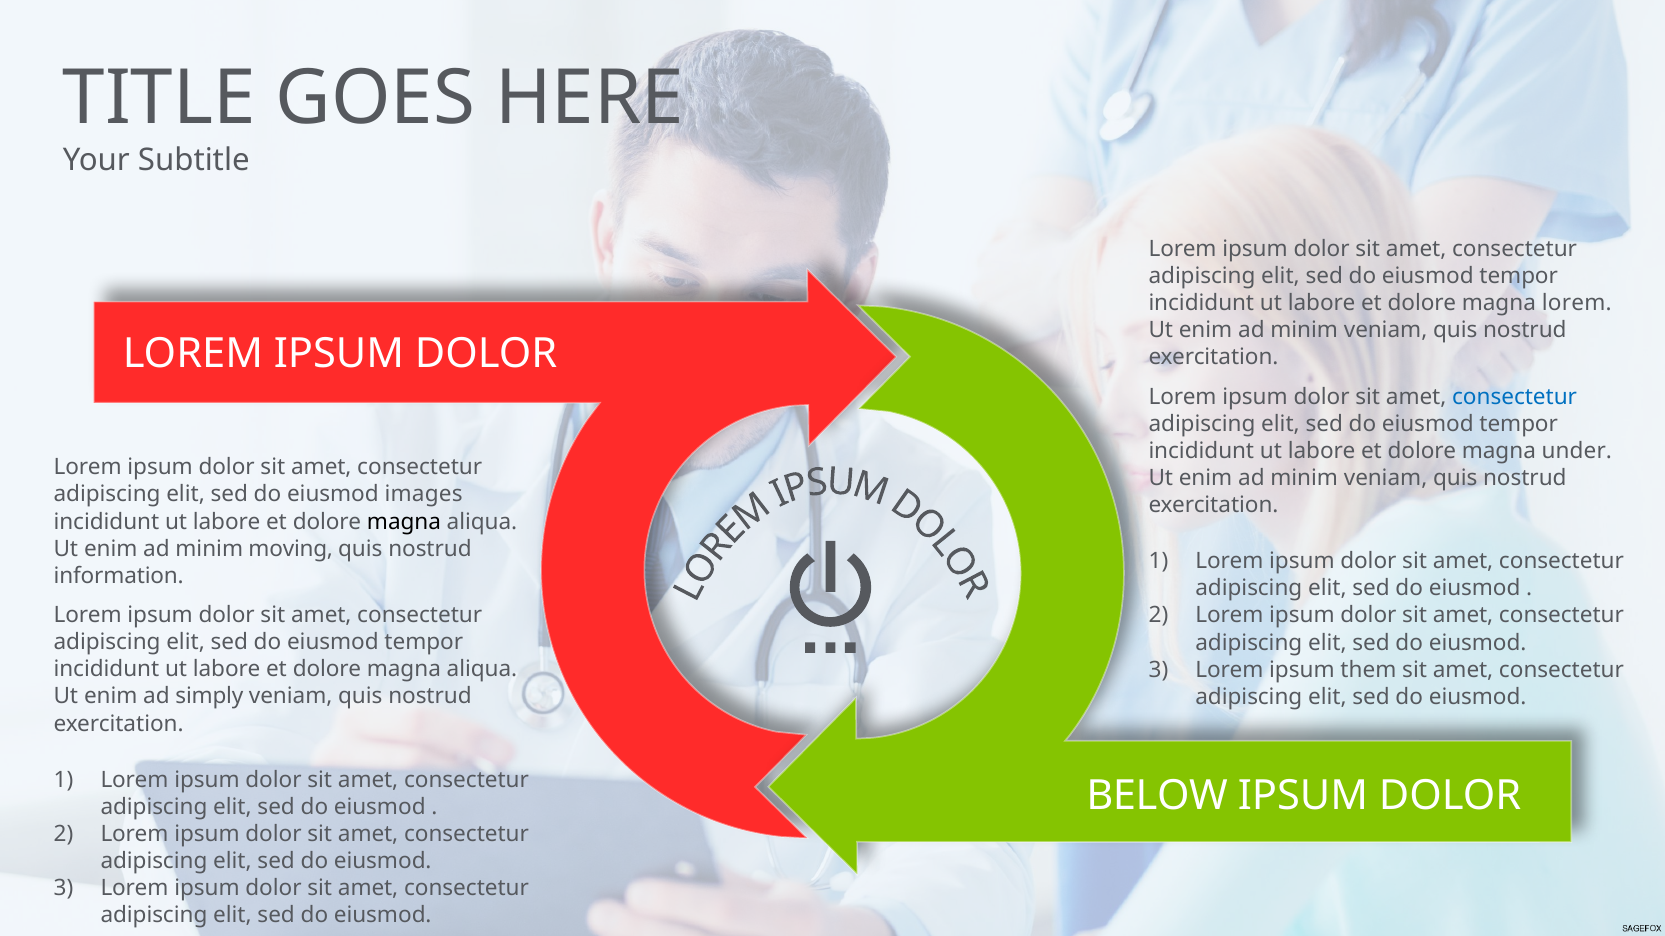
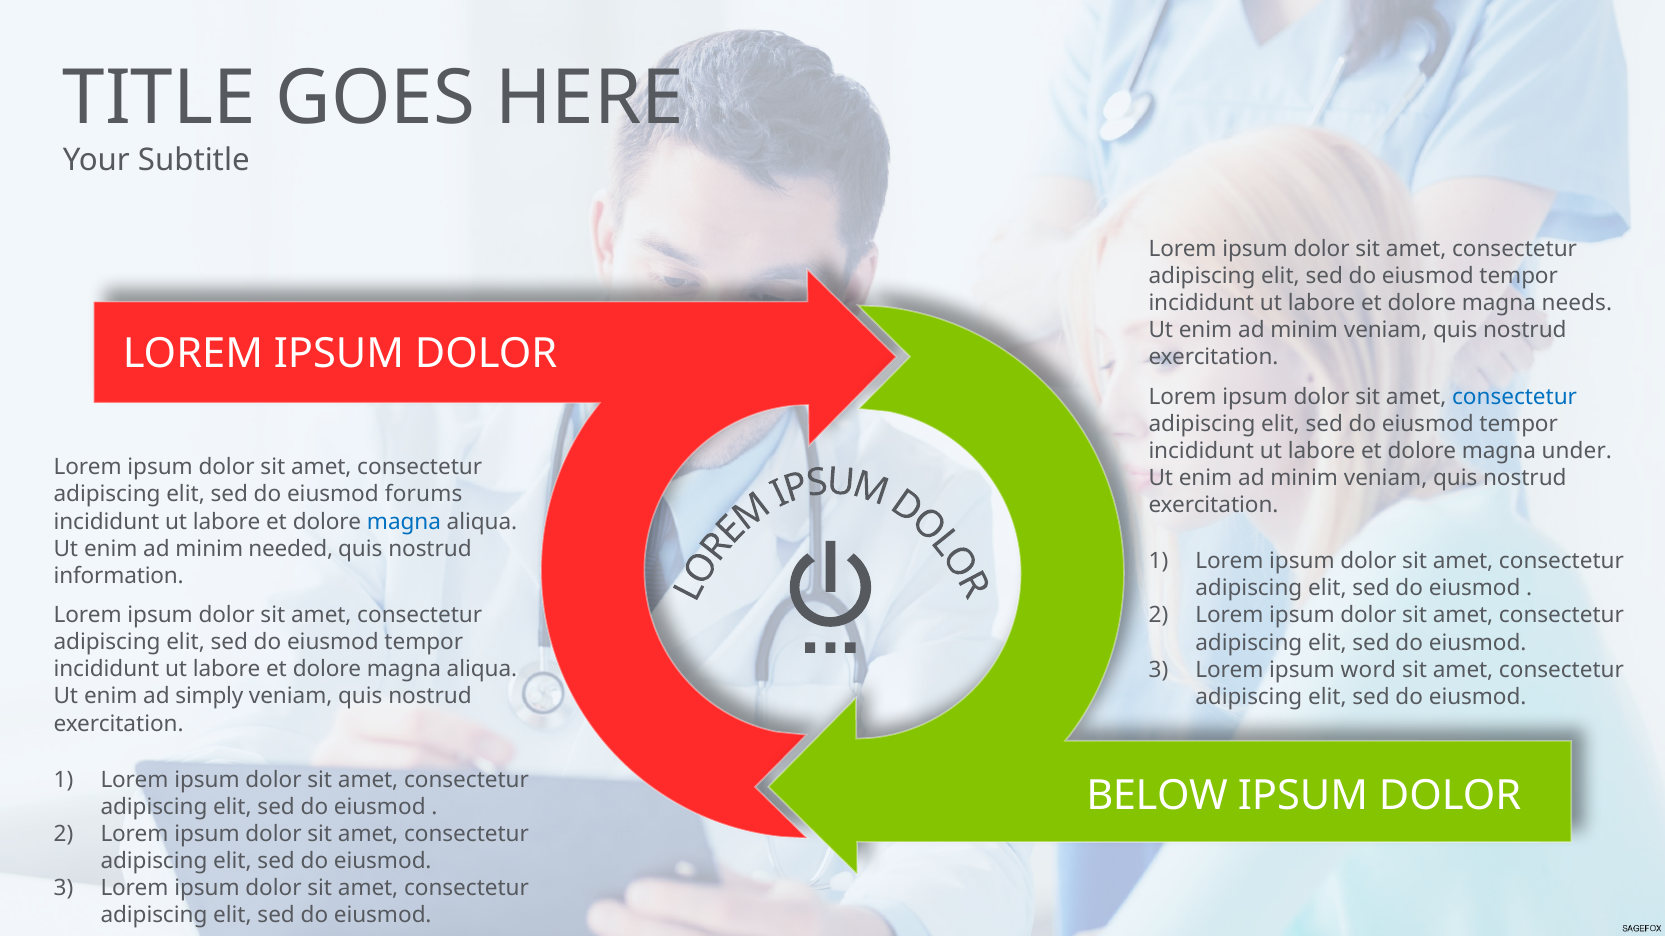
magna lorem: lorem -> needs
images: images -> forums
magna at (404, 522) colour: black -> blue
moving: moving -> needed
them: them -> word
